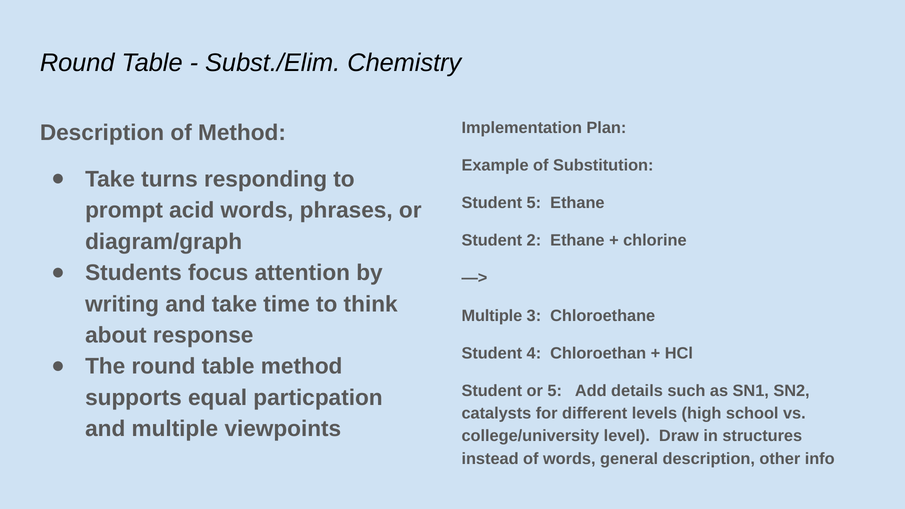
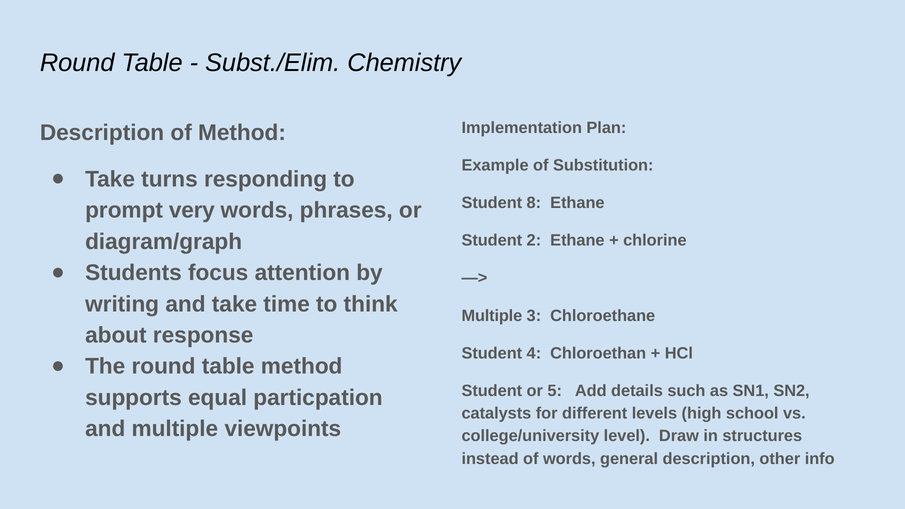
Student 5: 5 -> 8
acid: acid -> very
